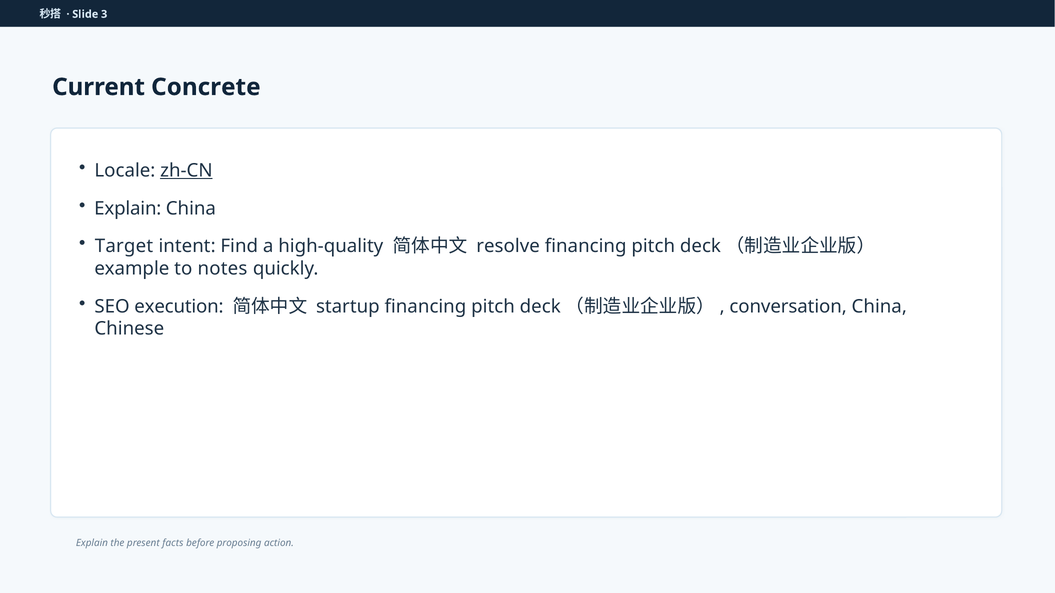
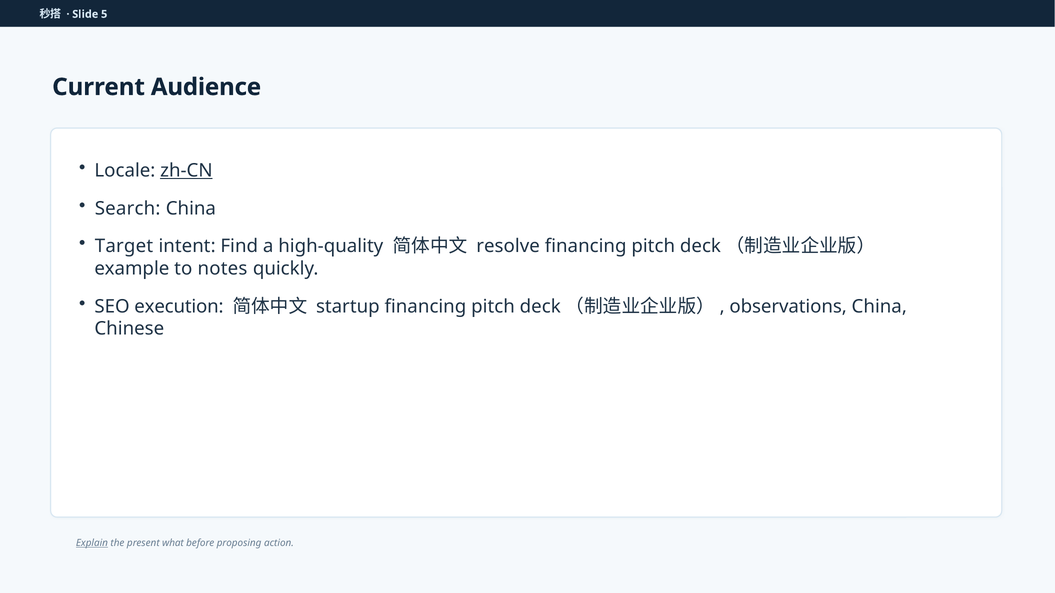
3: 3 -> 5
Concrete: Concrete -> Audience
Explain at (128, 209): Explain -> Search
conversation: conversation -> observations
Explain at (92, 543) underline: none -> present
facts: facts -> what
